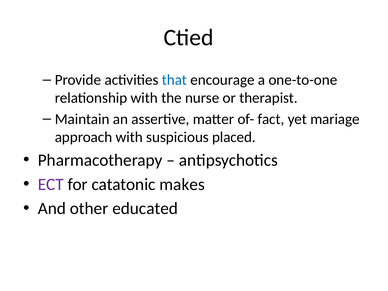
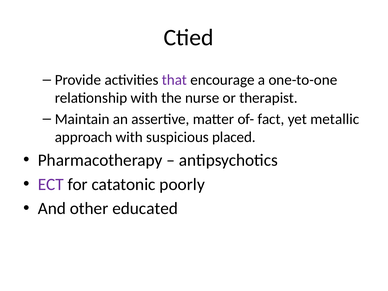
that colour: blue -> purple
mariage: mariage -> metallic
makes: makes -> poorly
